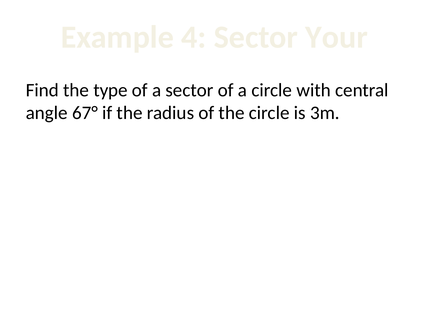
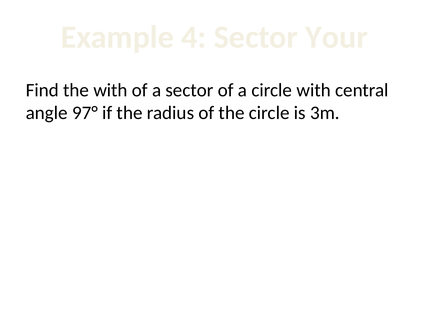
the type: type -> with
67°: 67° -> 97°
